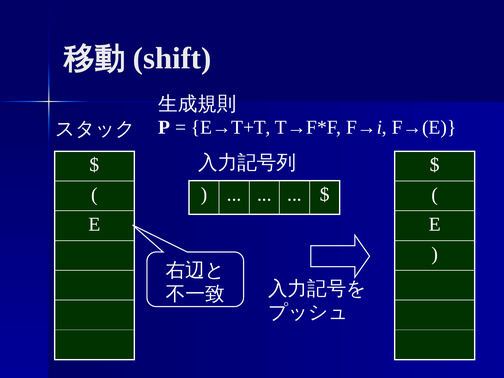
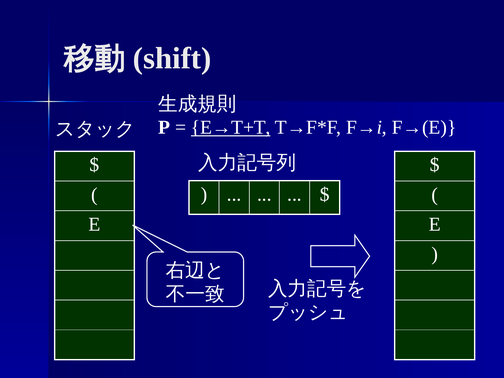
E→T+T underline: none -> present
